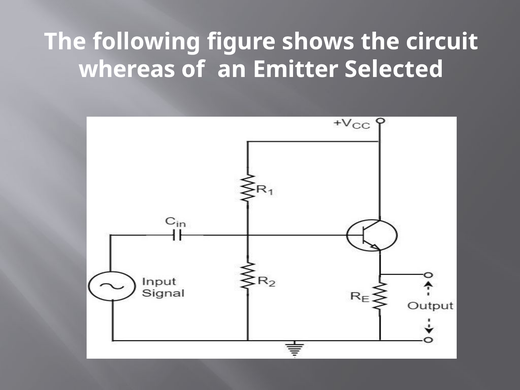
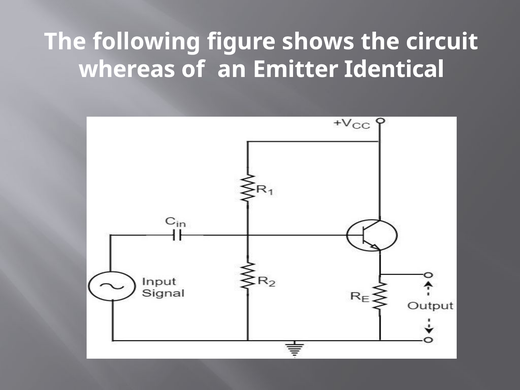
Selected: Selected -> Identical
